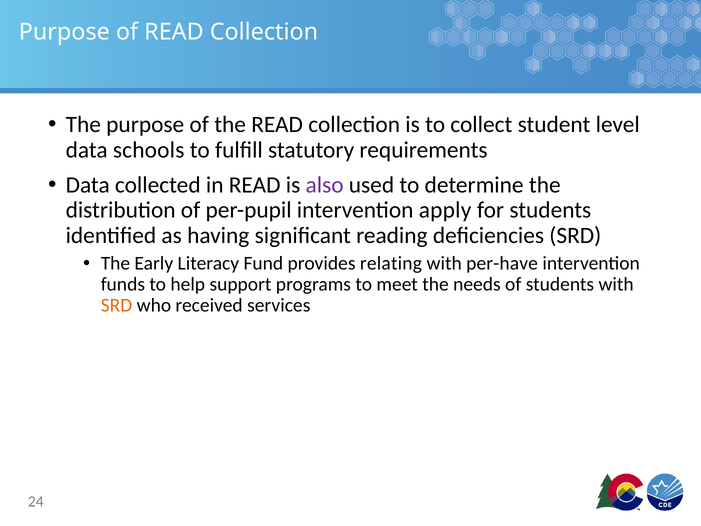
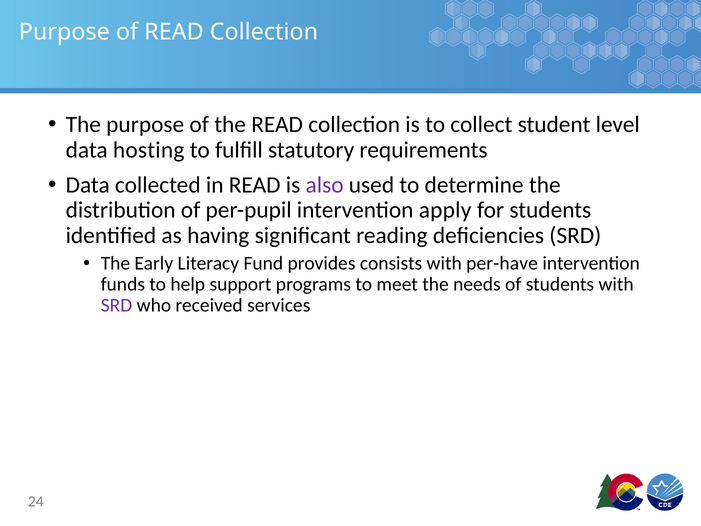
schools: schools -> hosting
relating: relating -> consists
SRD at (117, 305) colour: orange -> purple
